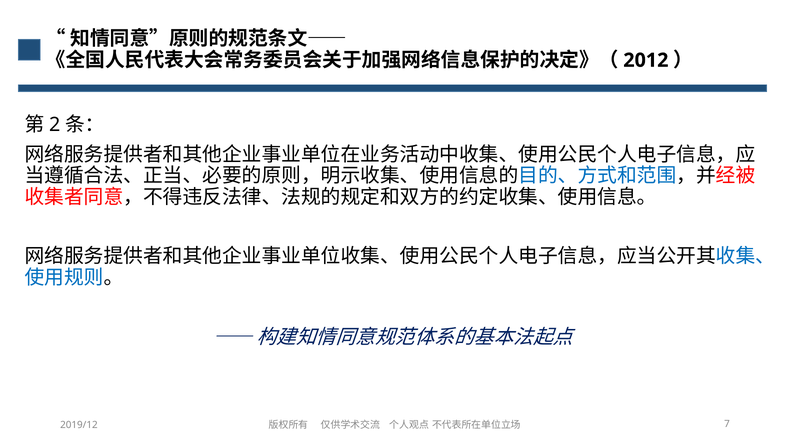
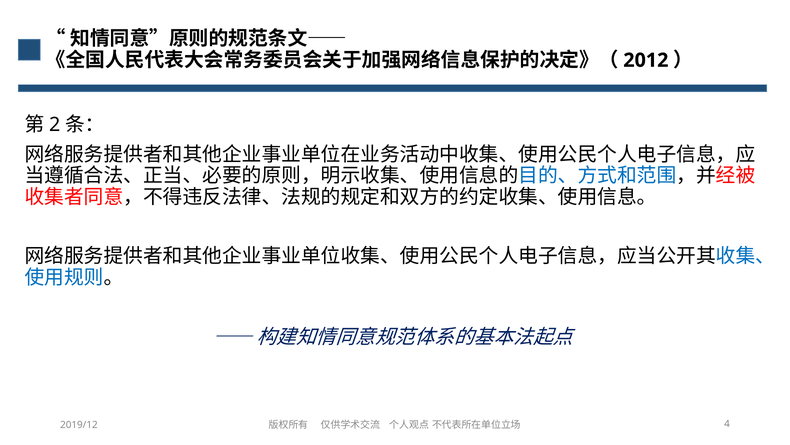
7: 7 -> 4
